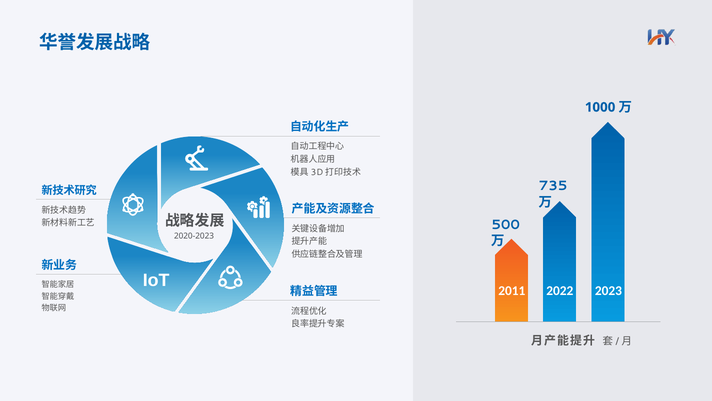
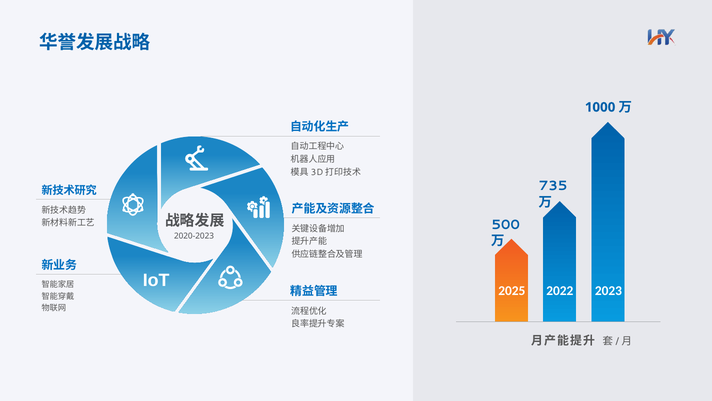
2011: 2011 -> 2025
